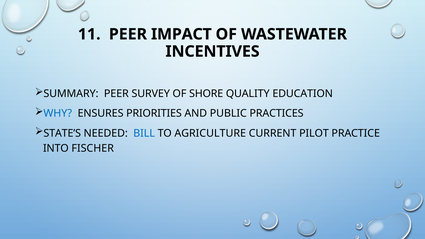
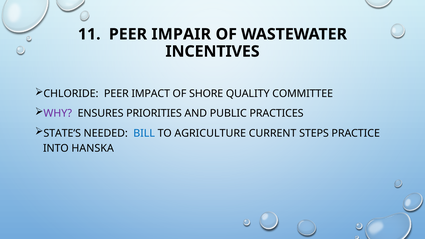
IMPACT: IMPACT -> IMPAIR
SUMMARY: SUMMARY -> CHLORIDE
SURVEY: SURVEY -> IMPACT
EDUCATION: EDUCATION -> COMMITTEE
WHY colour: blue -> purple
PILOT: PILOT -> STEPS
FISCHER: FISCHER -> HANSKA
